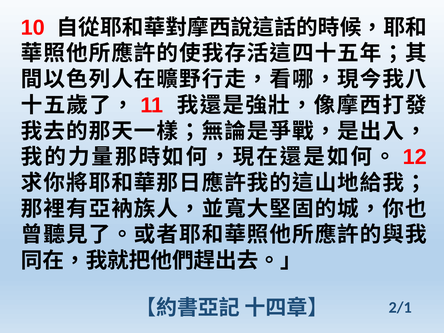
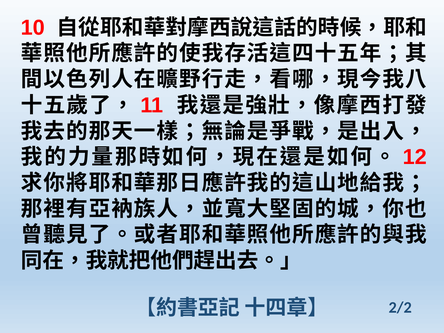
2/1: 2/1 -> 2/2
